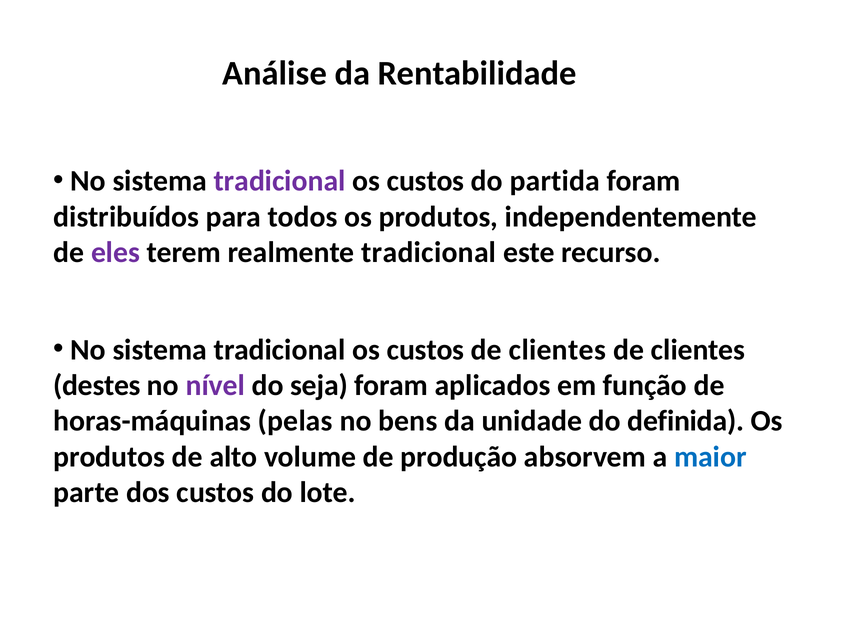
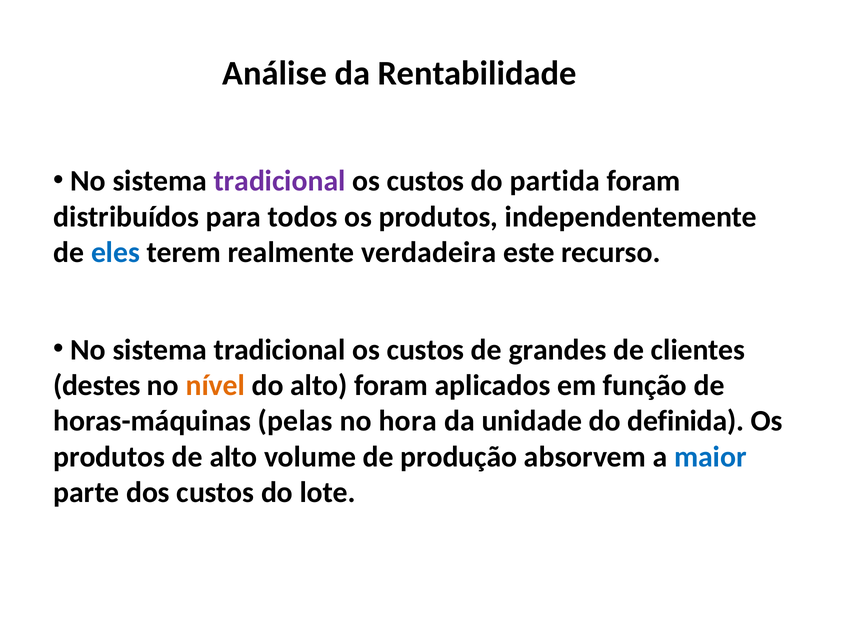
eles colour: purple -> blue
realmente tradicional: tradicional -> verdadeira
custos de clientes: clientes -> grandes
nível colour: purple -> orange
do seja: seja -> alto
bens: bens -> hora
